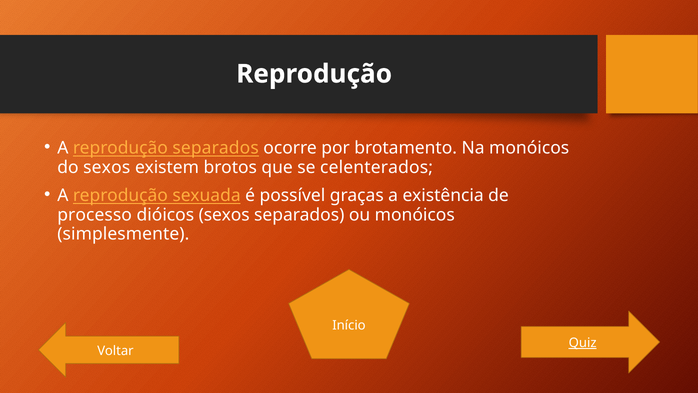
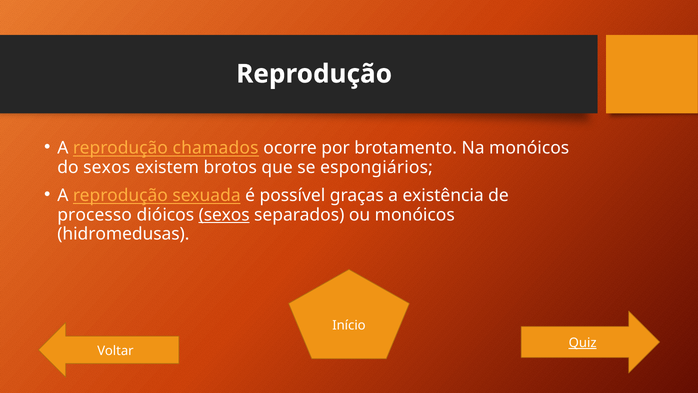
reprodução separados: separados -> chamados
celenterados: celenterados -> espongiários
sexos at (224, 215) underline: none -> present
simplesmente: simplesmente -> hidromedusas
